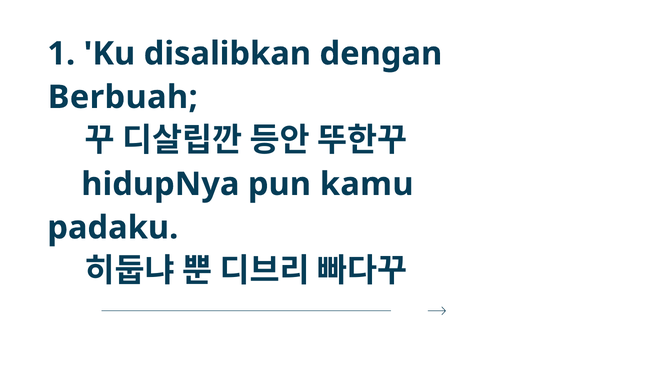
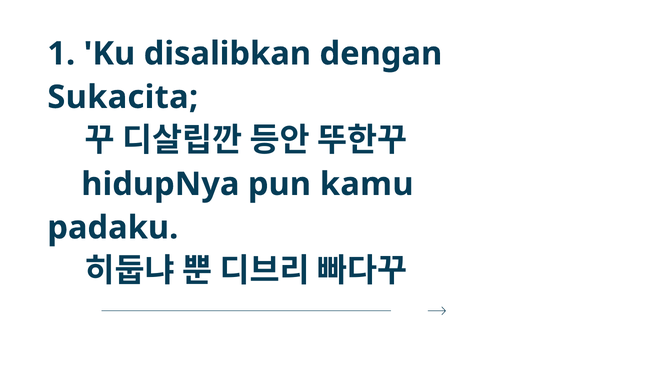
Berbuah: Berbuah -> Sukacita
